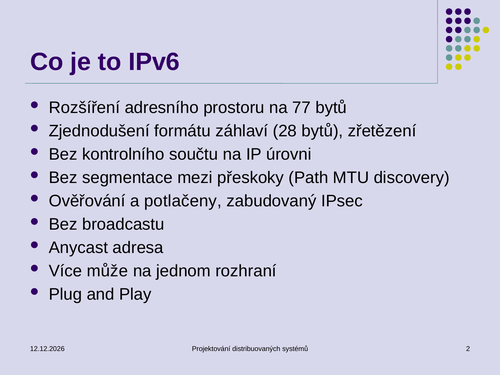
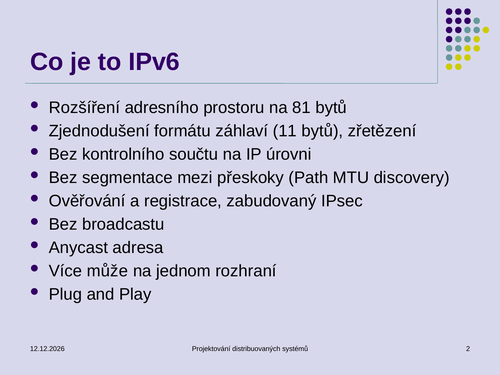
77: 77 -> 81
28: 28 -> 11
potlačeny: potlačeny -> registrace
